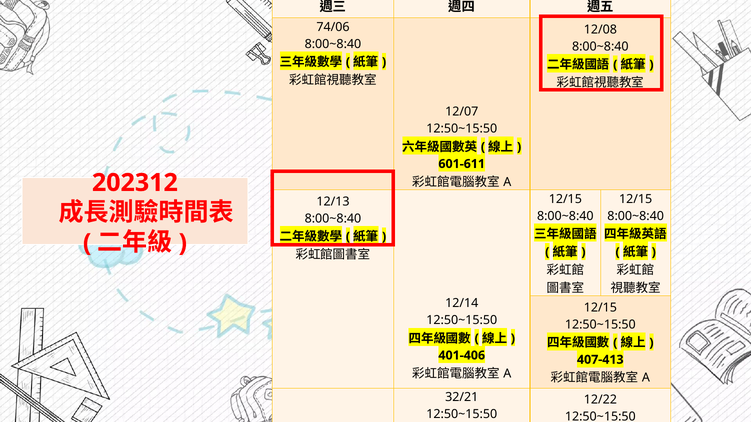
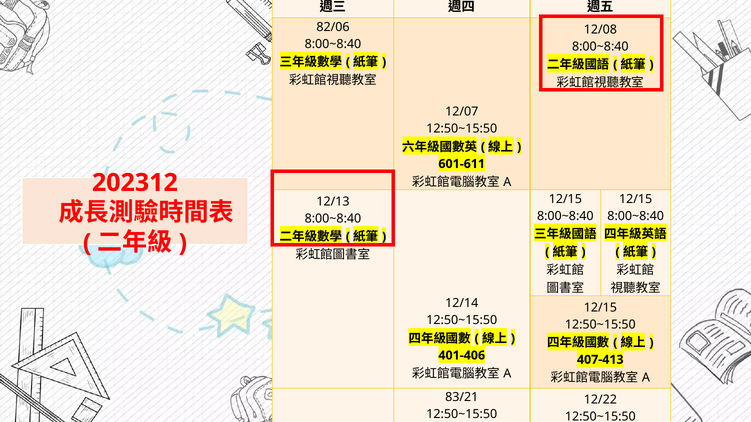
74/06: 74/06 -> 82/06
32/21: 32/21 -> 83/21
